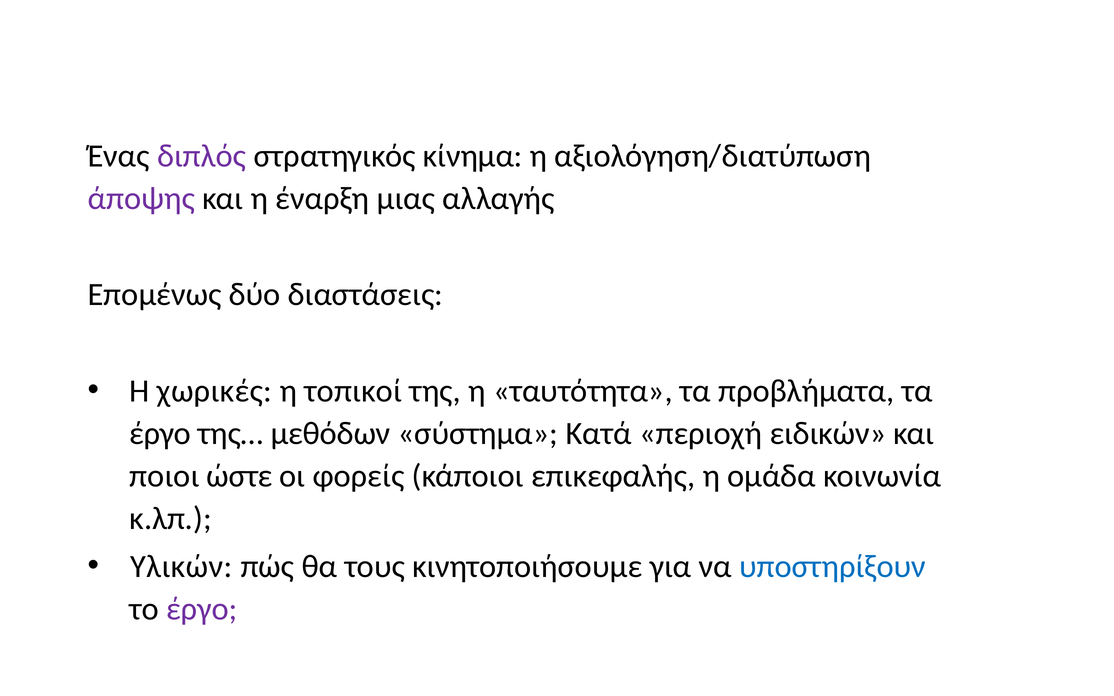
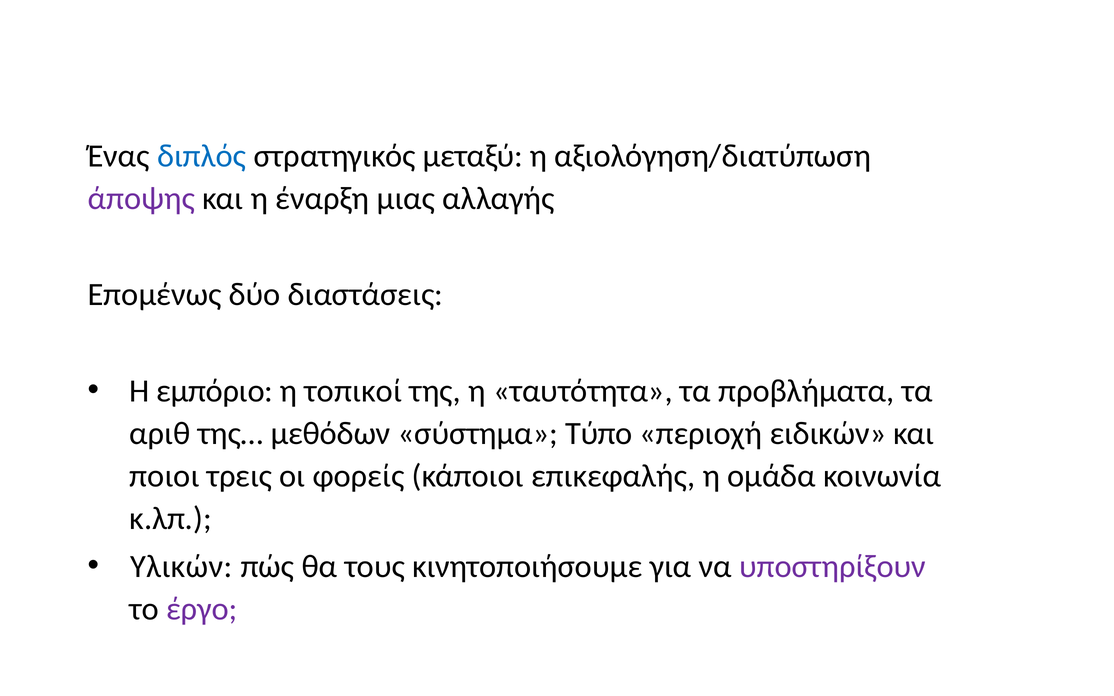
διπλός colour: purple -> blue
κίνημα: κίνημα -> μεταξύ
χωρικές: χωρικές -> εμπόριο
έργο at (160, 433): έργο -> αριθ
Κατά: Κατά -> Τύπο
ώστε: ώστε -> τρεις
υποστηρίξουν colour: blue -> purple
